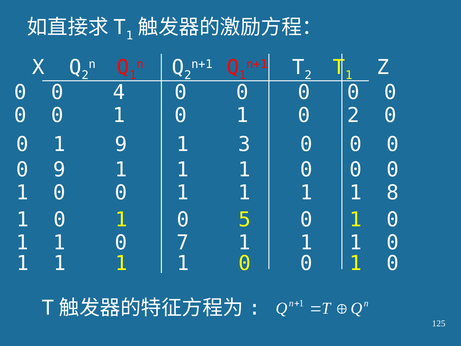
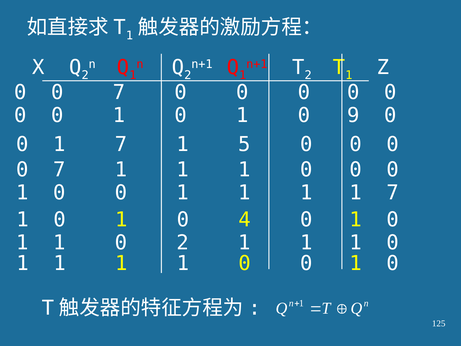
4 at (119, 92): 4 -> 7
0 2: 2 -> 9
0 1 9: 9 -> 7
3: 3 -> 5
9 at (59, 170): 9 -> 7
1 1 8: 8 -> 7
5: 5 -> 4
0 7: 7 -> 2
